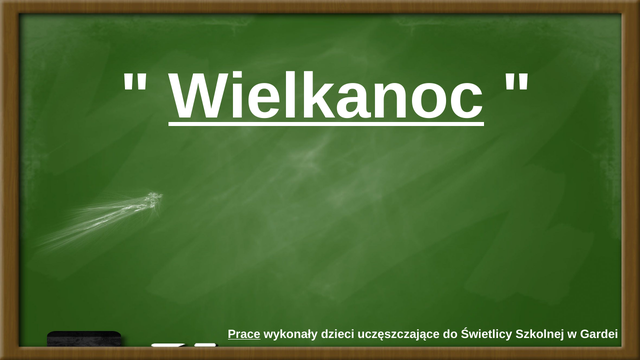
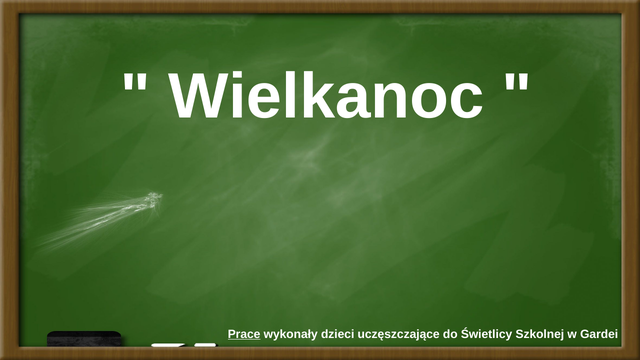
Wielkanoc underline: present -> none
